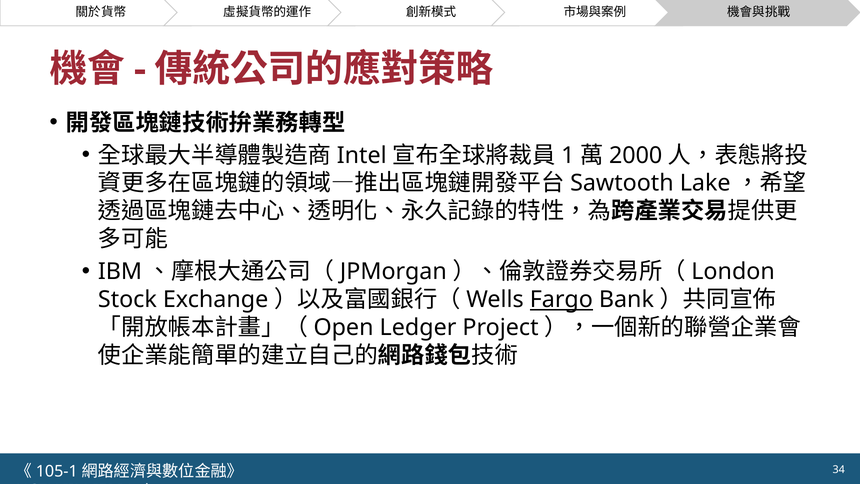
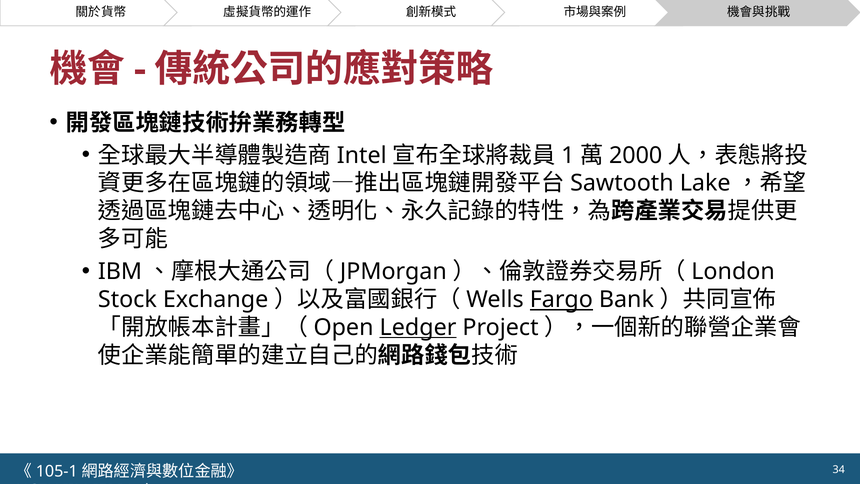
Ledger underline: none -> present
